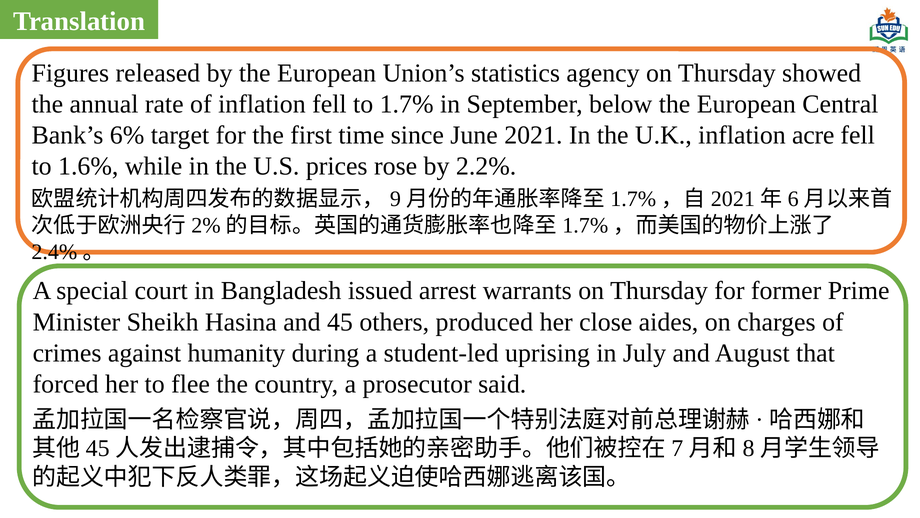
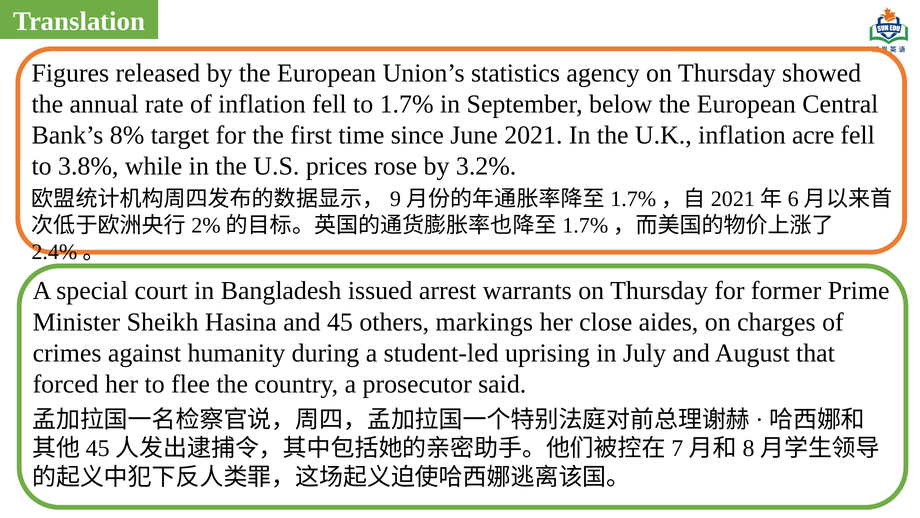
6%: 6% -> 8%
1.6%: 1.6% -> 3.8%
2.2%: 2.2% -> 3.2%
produced: produced -> markings
